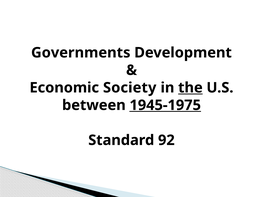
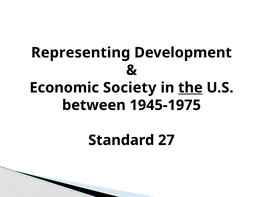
Governments: Governments -> Representing
1945-1975 underline: present -> none
92: 92 -> 27
